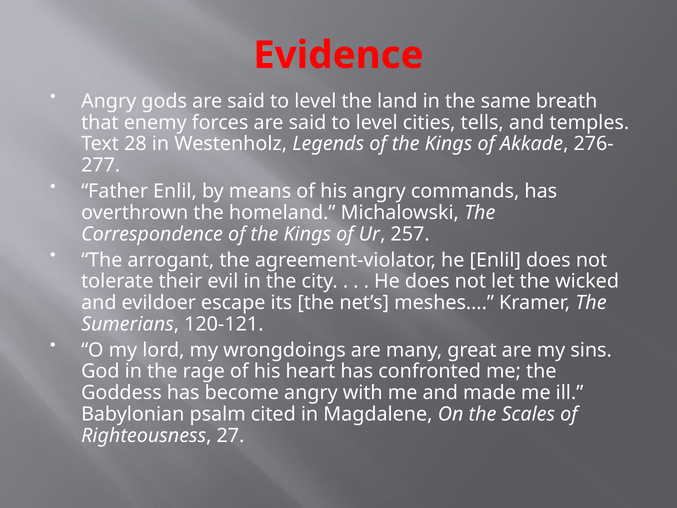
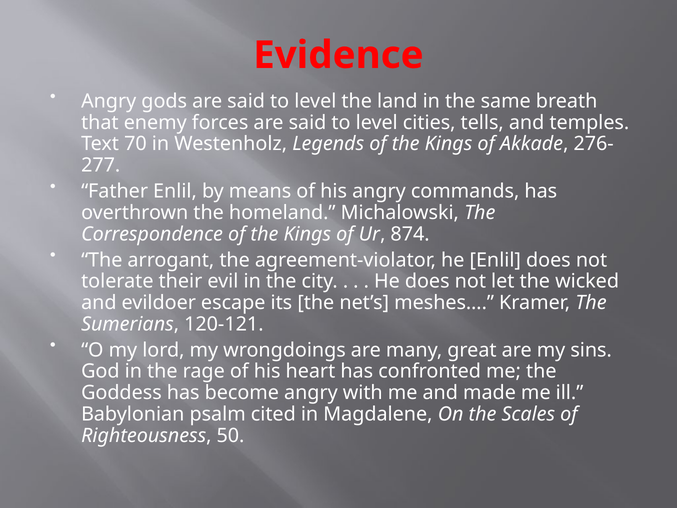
28: 28 -> 70
257: 257 -> 874
27: 27 -> 50
